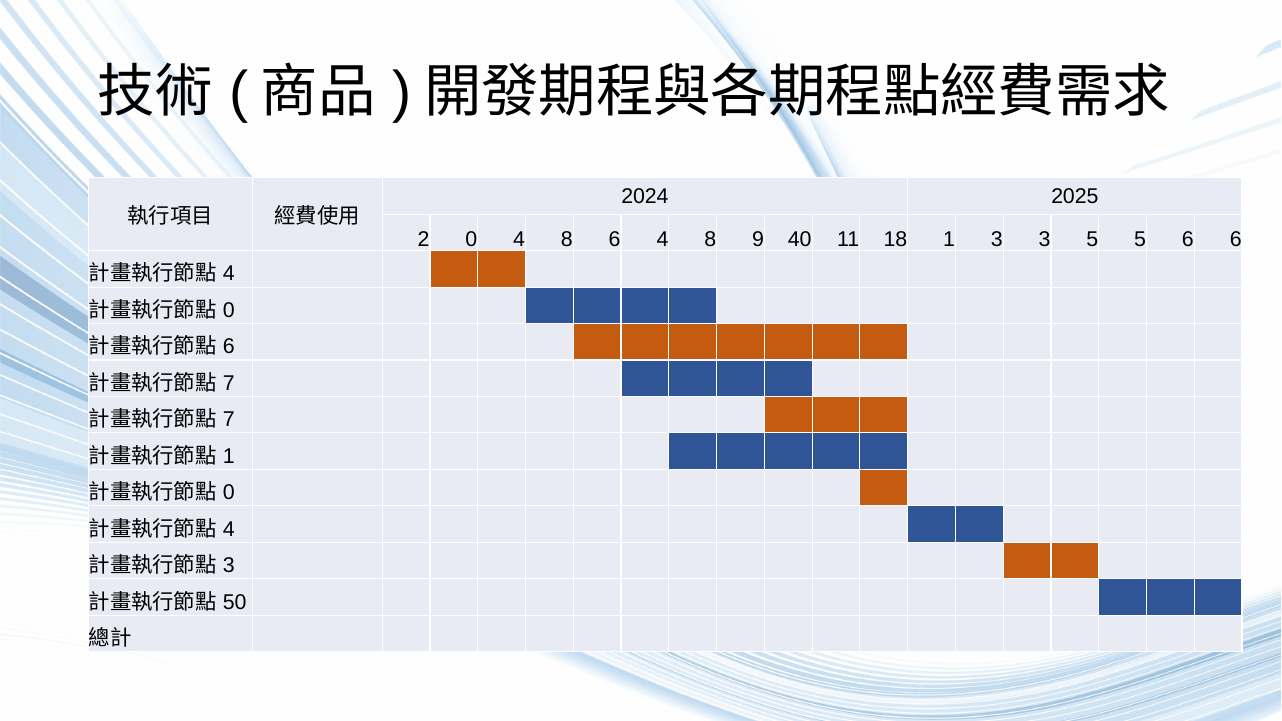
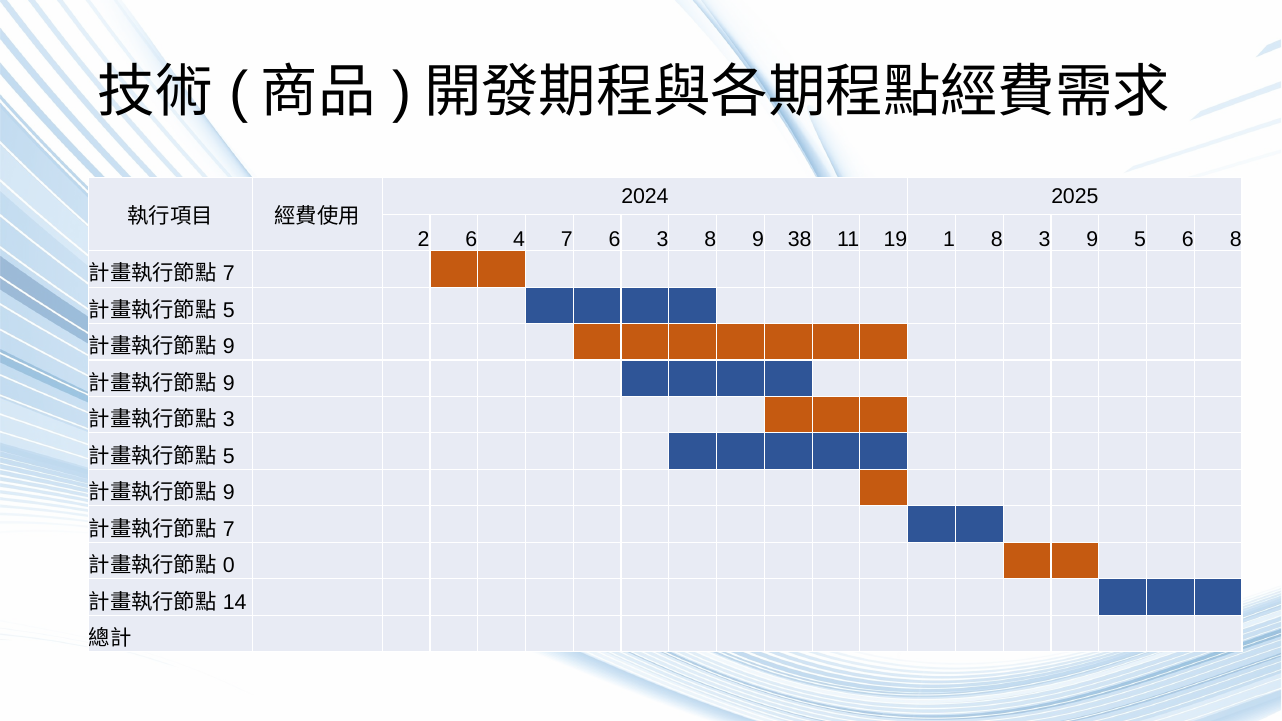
2 0: 0 -> 6
8 at (567, 239): 8 -> 7
6 4: 4 -> 3
40: 40 -> 38
18: 18 -> 19
1 3: 3 -> 8
3 5: 5 -> 9
6 6: 6 -> 8
4 at (229, 274): 4 -> 7
0 at (229, 310): 0 -> 5
6 at (229, 347): 6 -> 9
7 at (229, 383): 7 -> 9
7 at (229, 420): 7 -> 3
1 at (229, 456): 1 -> 5
0 at (229, 493): 0 -> 9
4 at (229, 529): 4 -> 7
3 at (229, 566): 3 -> 0
50: 50 -> 14
